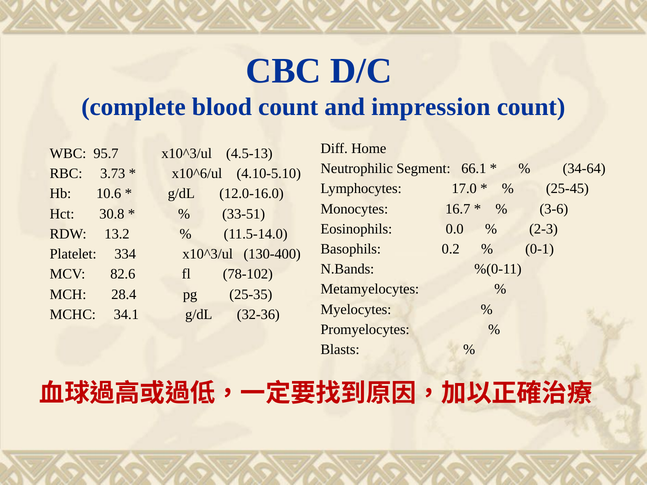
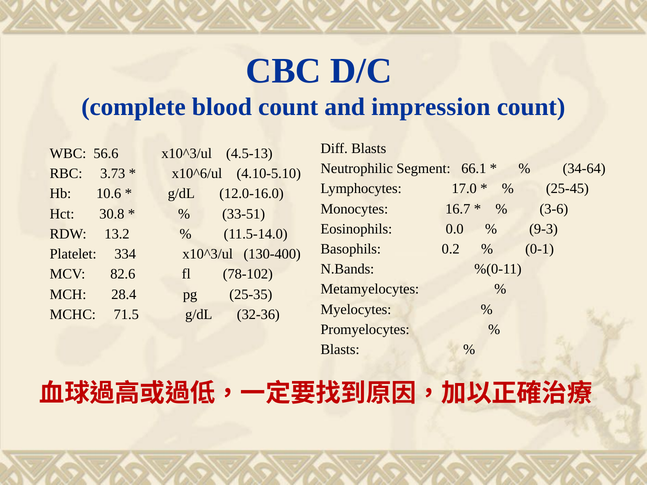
Diff Home: Home -> Blasts
95.7: 95.7 -> 56.6
2-3: 2-3 -> 9-3
34.1: 34.1 -> 71.5
